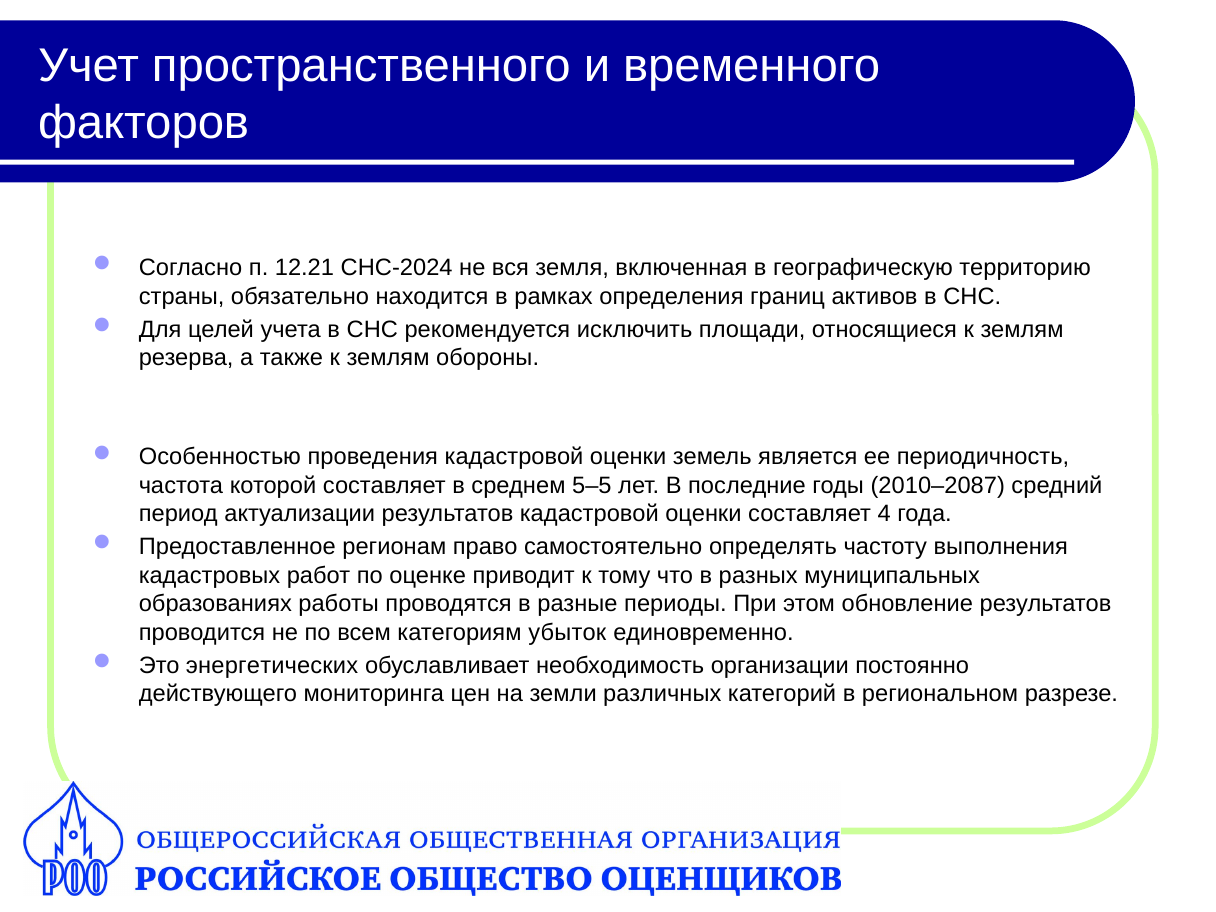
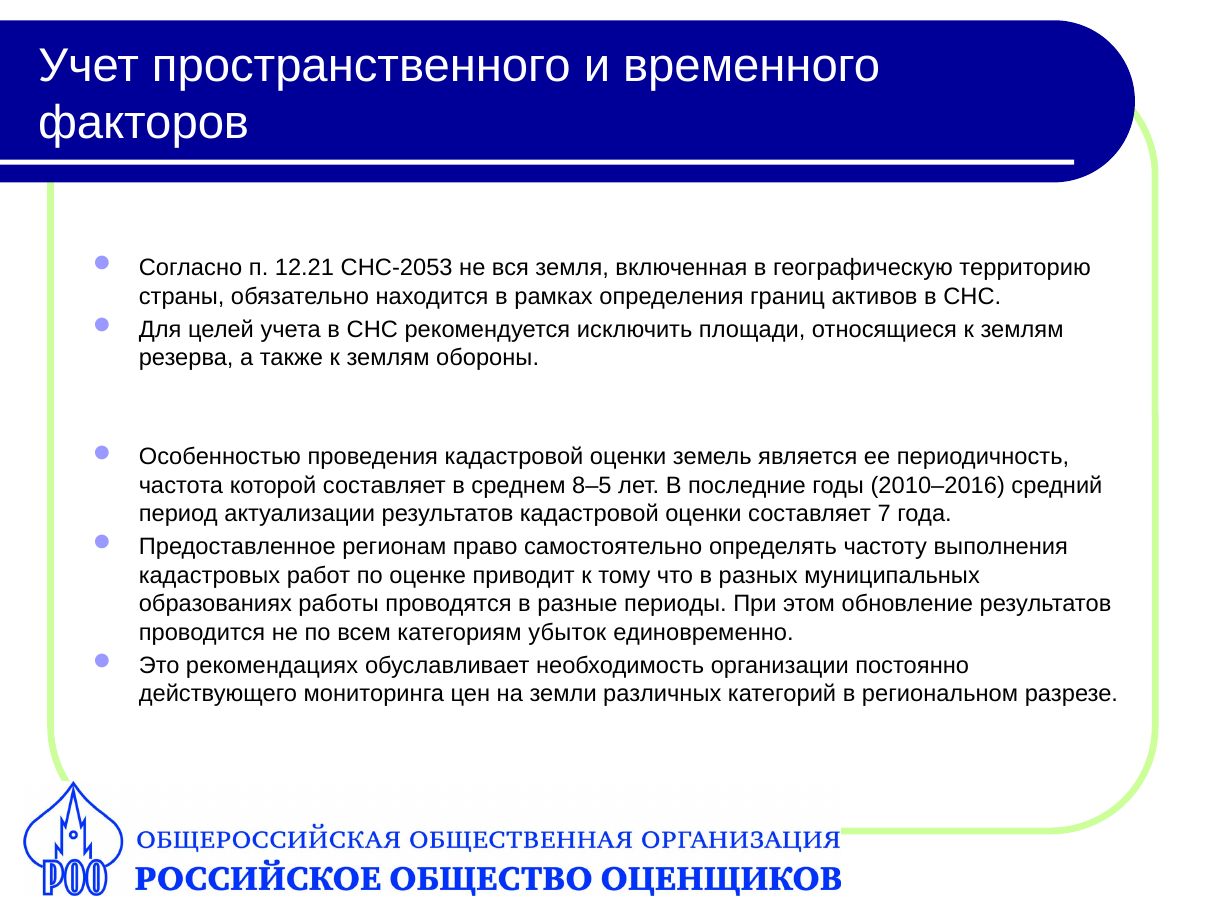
СНС-2024: СНС-2024 -> СНС-2053
5–5: 5–5 -> 8–5
2010–2087: 2010–2087 -> 2010–2016
4: 4 -> 7
энергетических: энергетических -> рекомендациях
